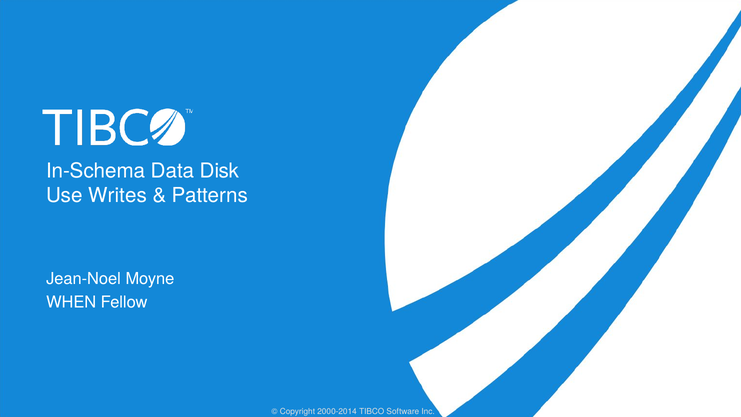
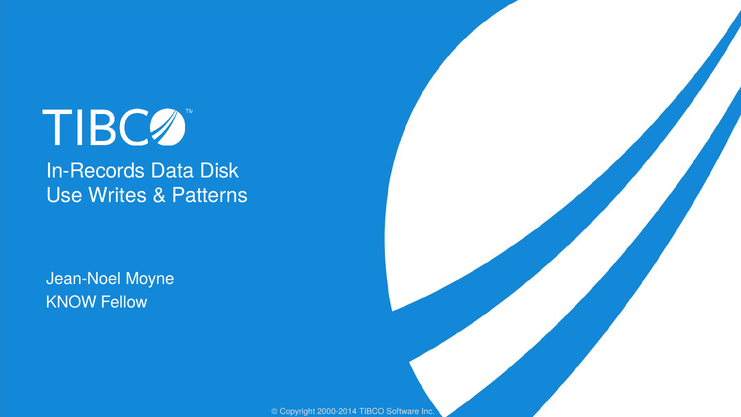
In-Schema: In-Schema -> In-Records
WHEN: WHEN -> KNOW
